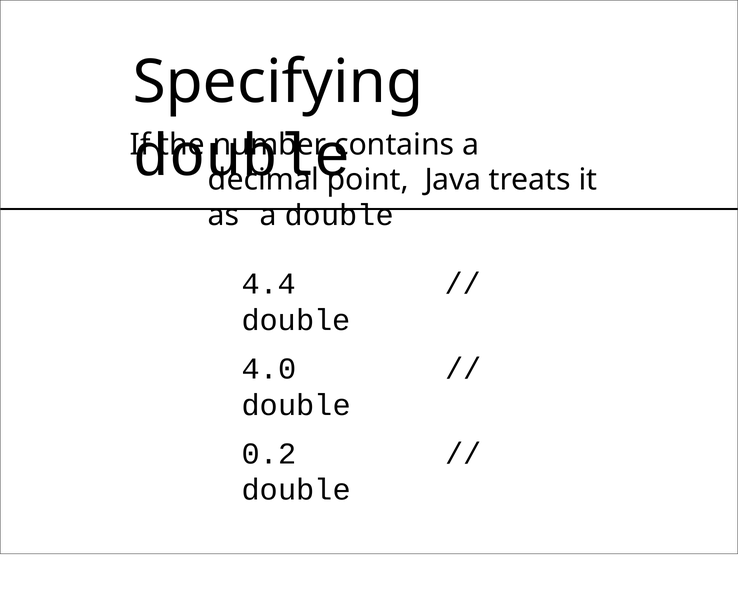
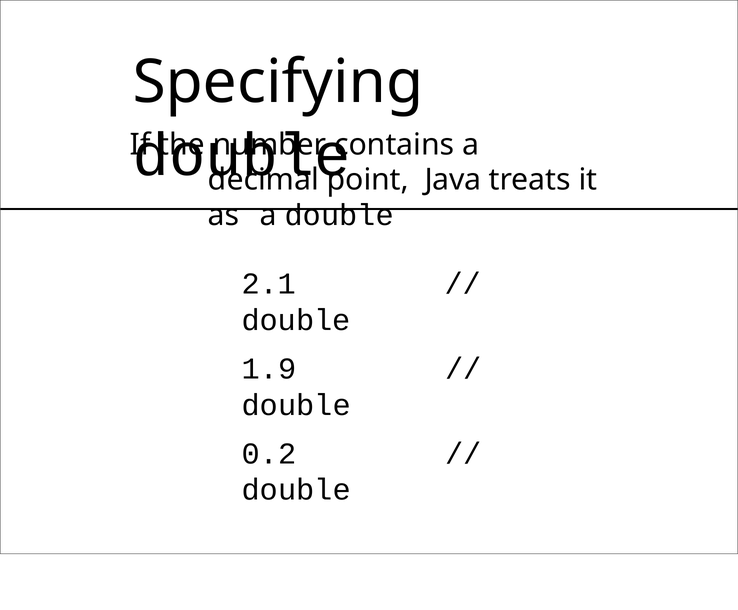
4.4: 4.4 -> 2.1
4.0: 4.0 -> 1.9
